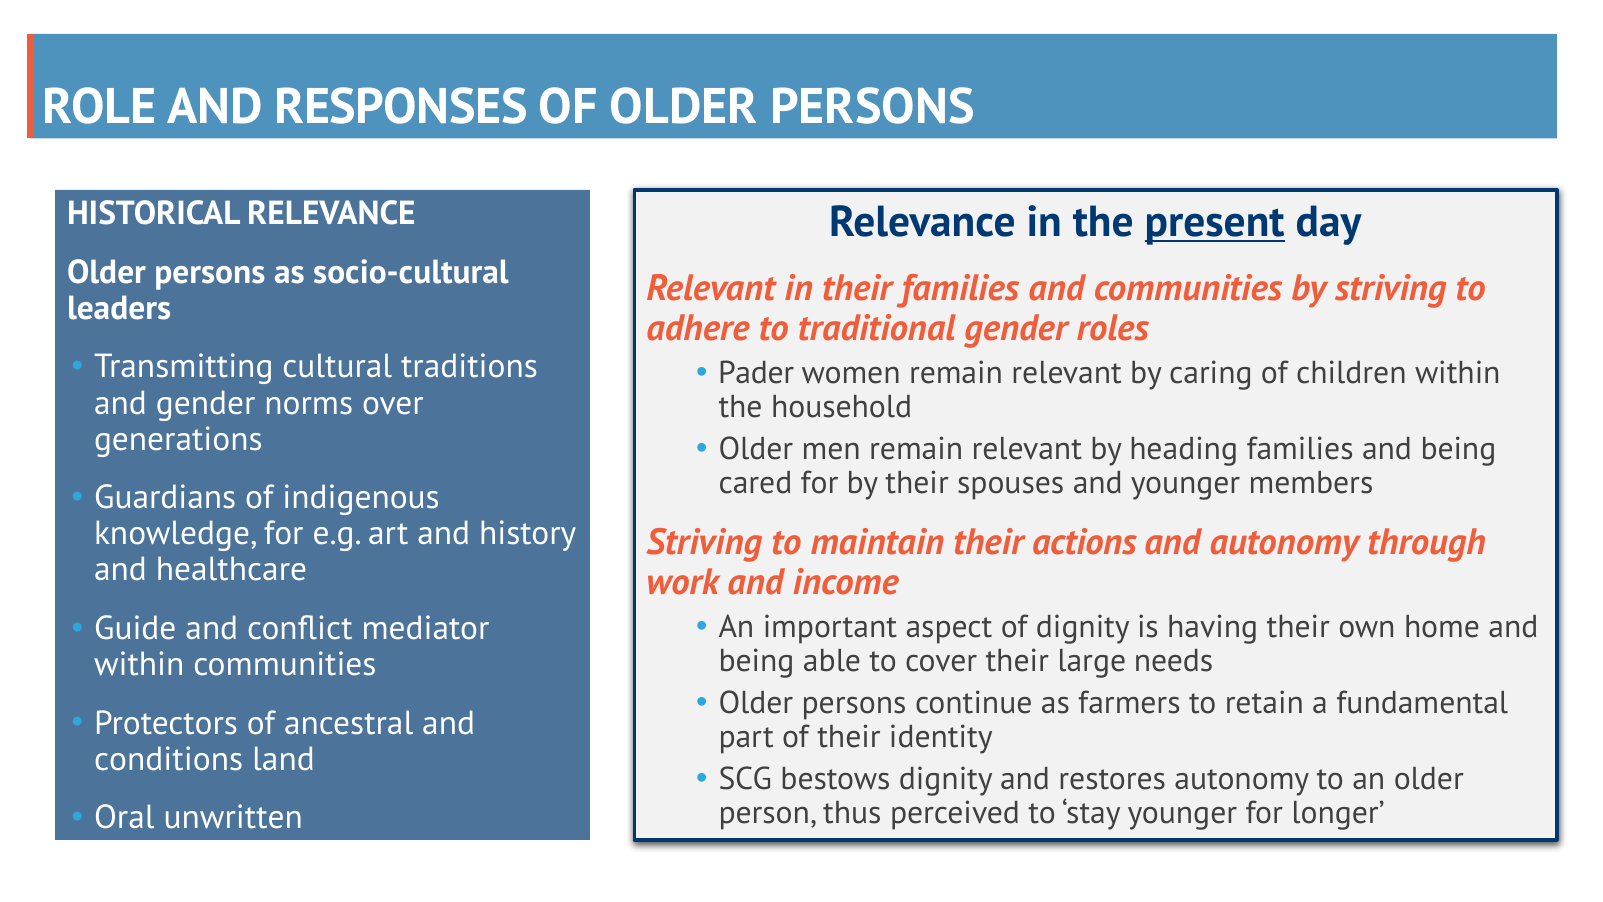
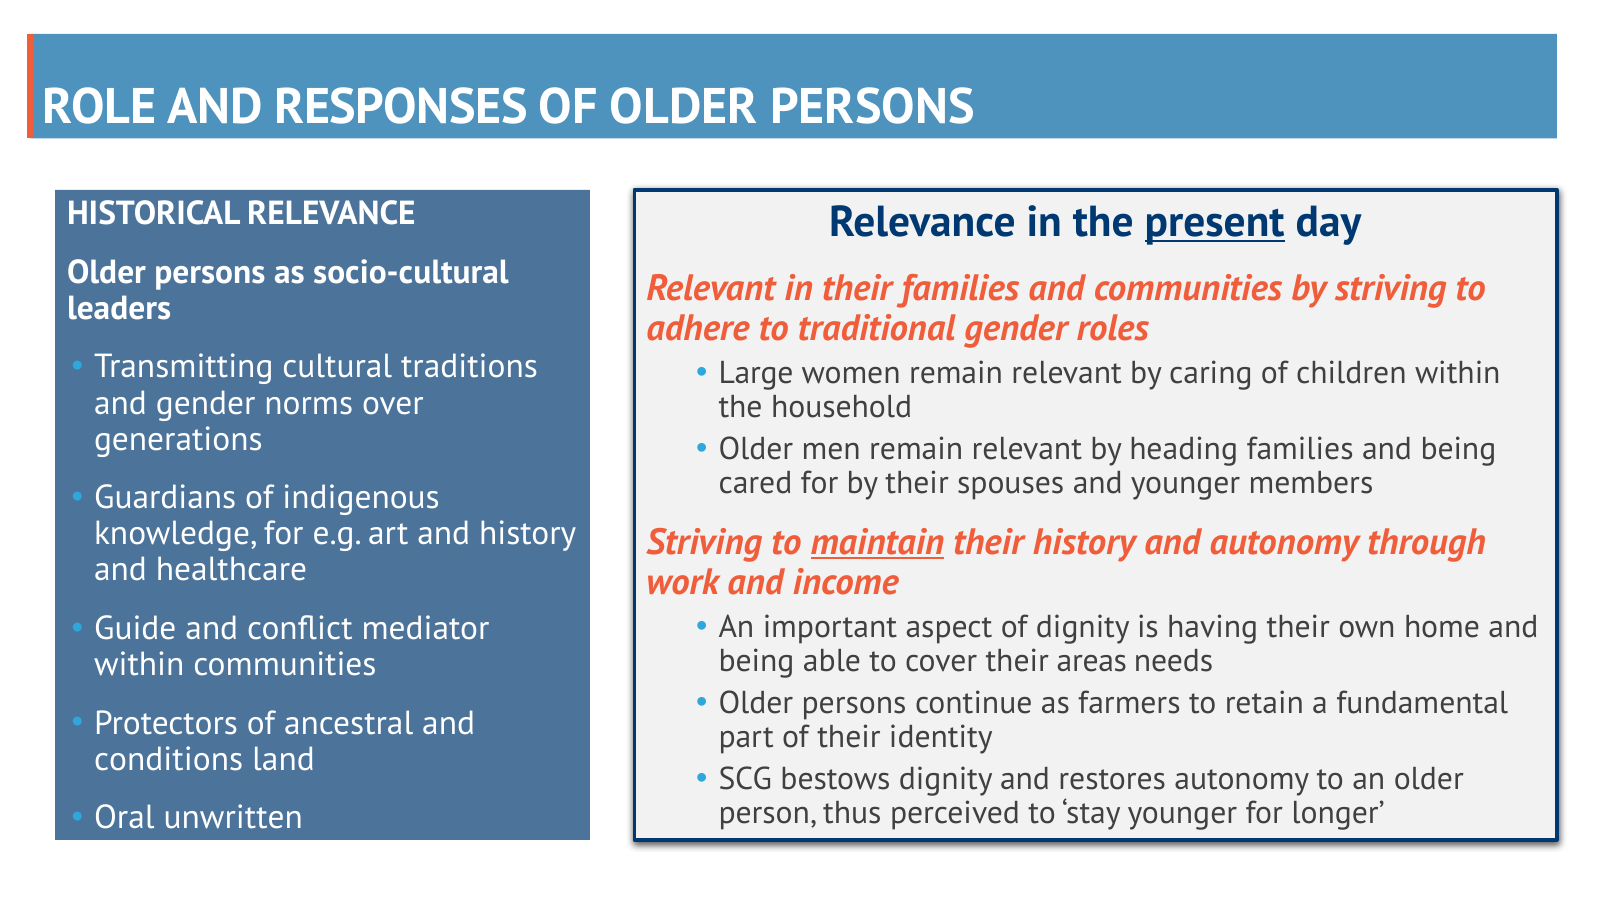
Pader: Pader -> Large
maintain underline: none -> present
their actions: actions -> history
large: large -> areas
